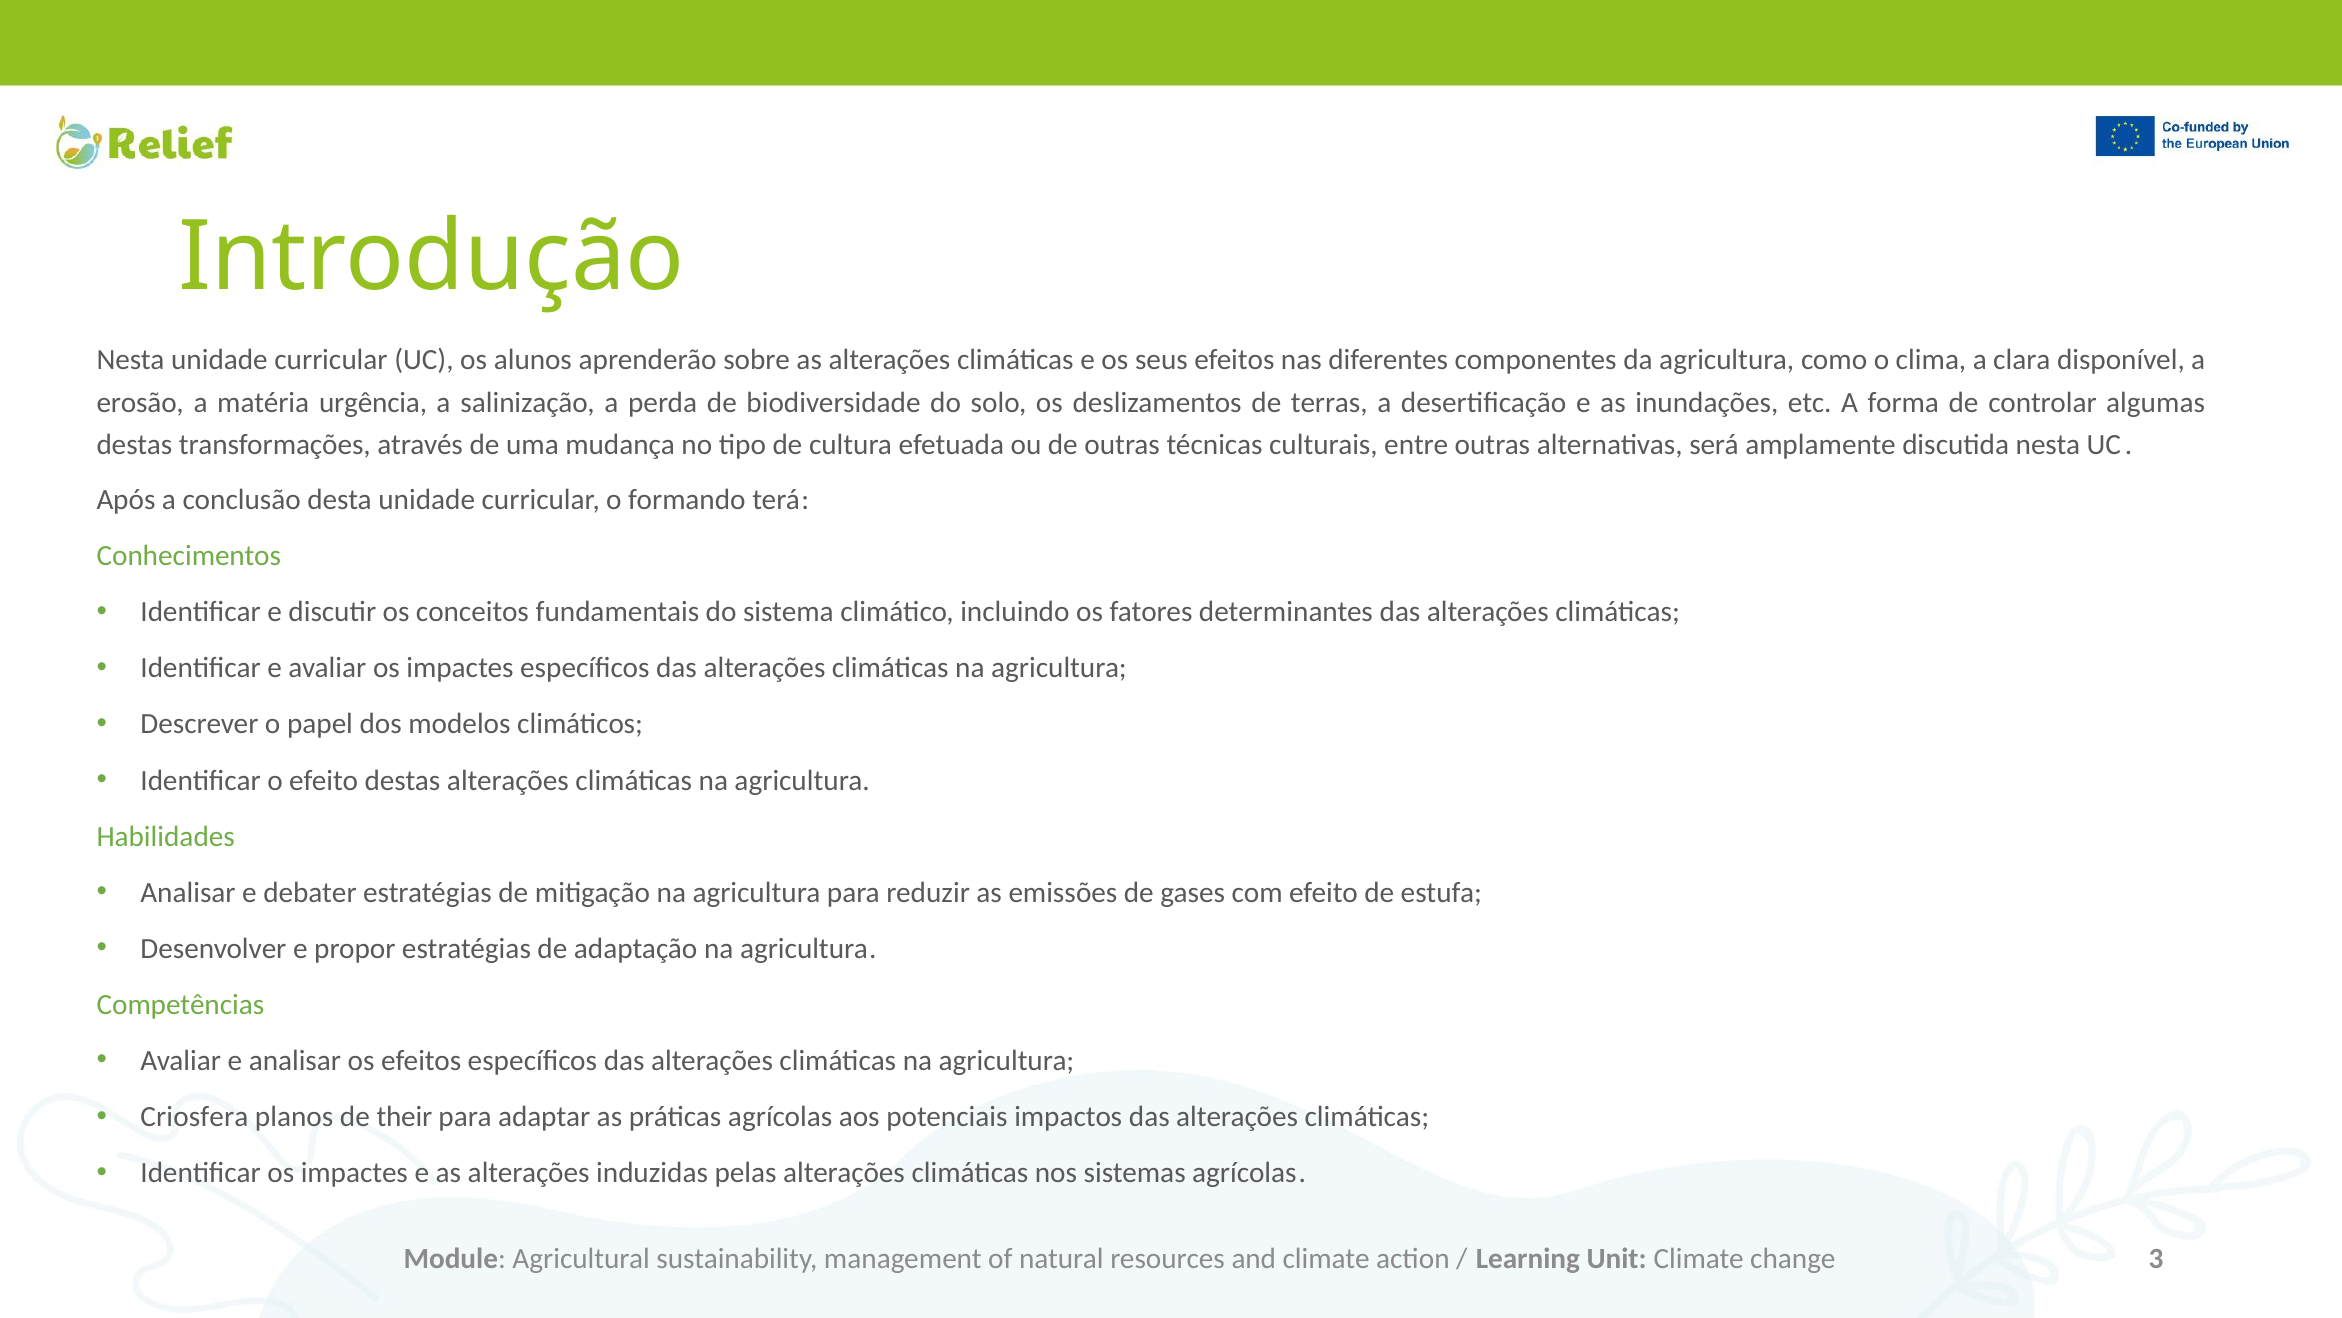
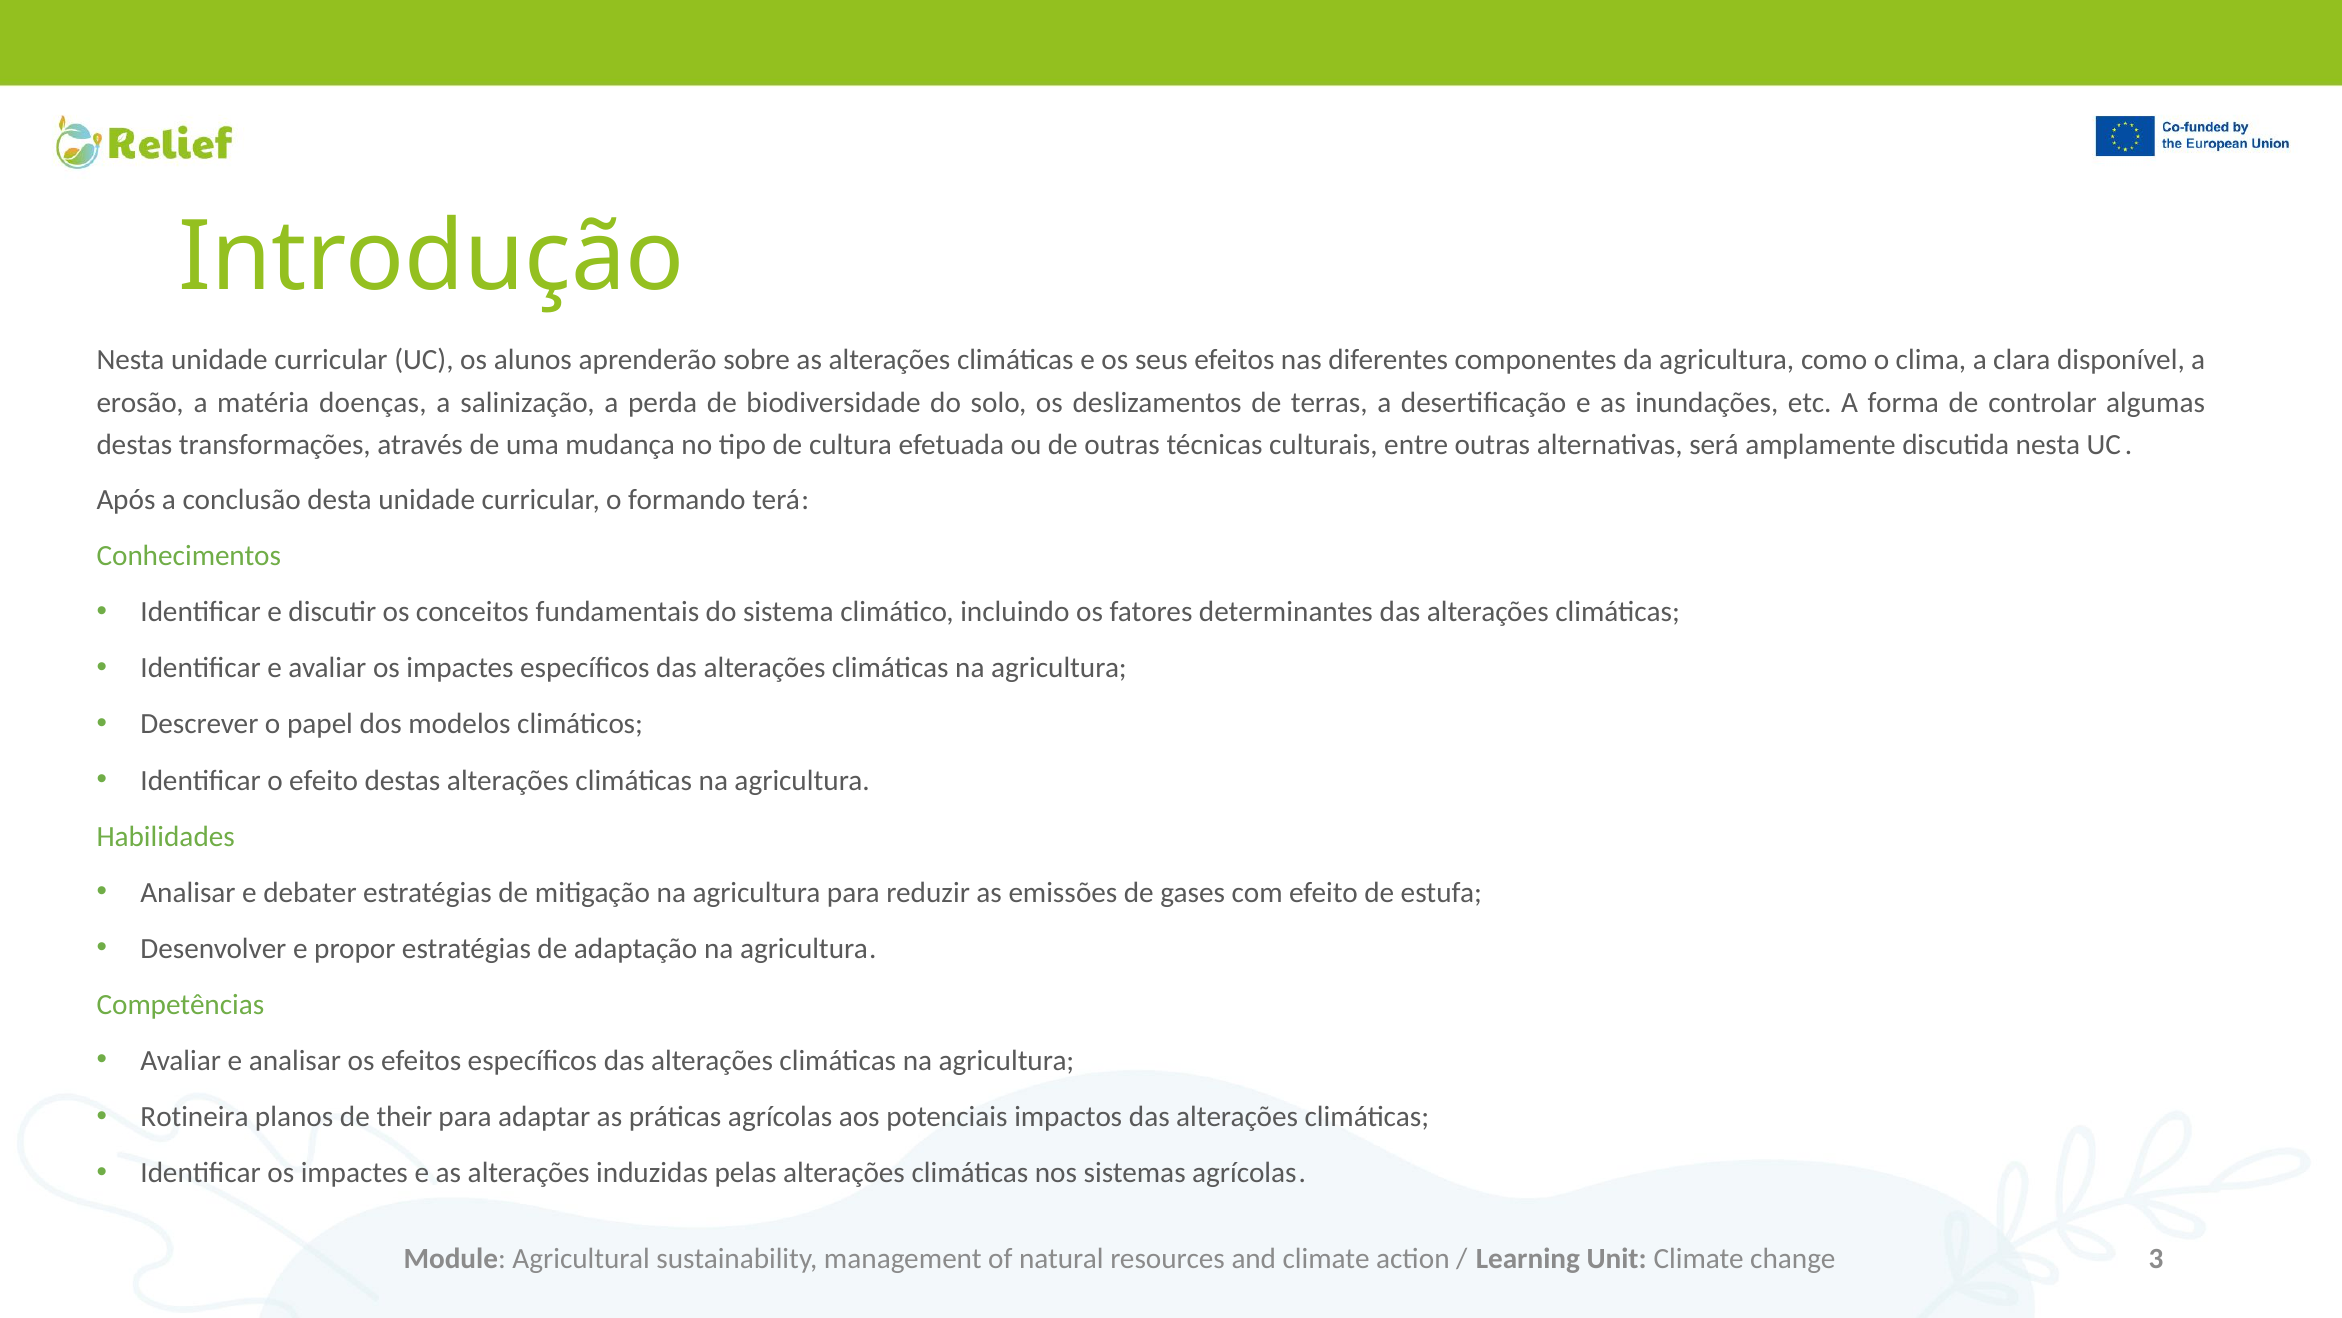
urgência: urgência -> doenças
Criosfera: Criosfera -> Rotineira
